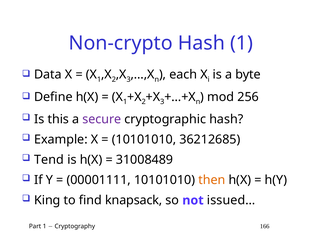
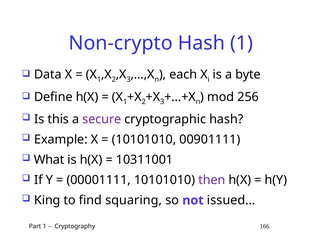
36212685: 36212685 -> 00901111
Tend: Tend -> What
31008489: 31008489 -> 10311001
then colour: orange -> purple
knapsack: knapsack -> squaring
